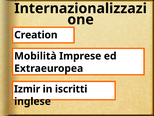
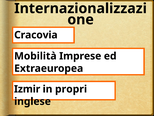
Creation: Creation -> Cracovia
iscritti: iscritti -> propri
